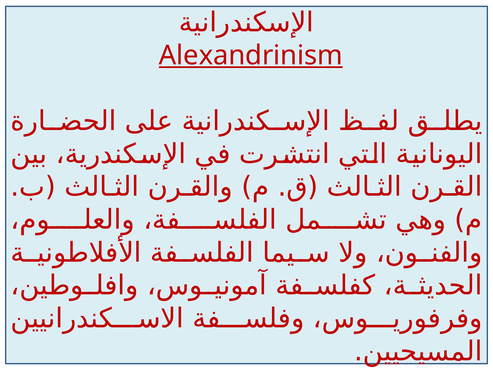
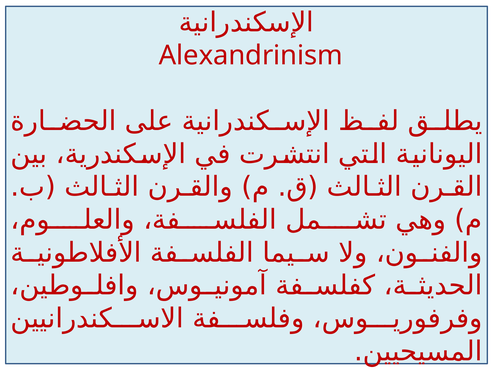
Alexandrinism underline: present -> none
